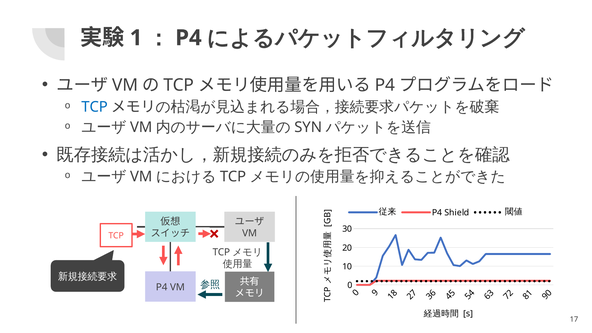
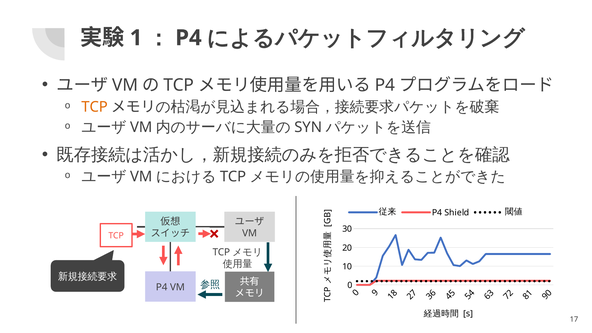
TCP at (95, 107) colour: blue -> orange
